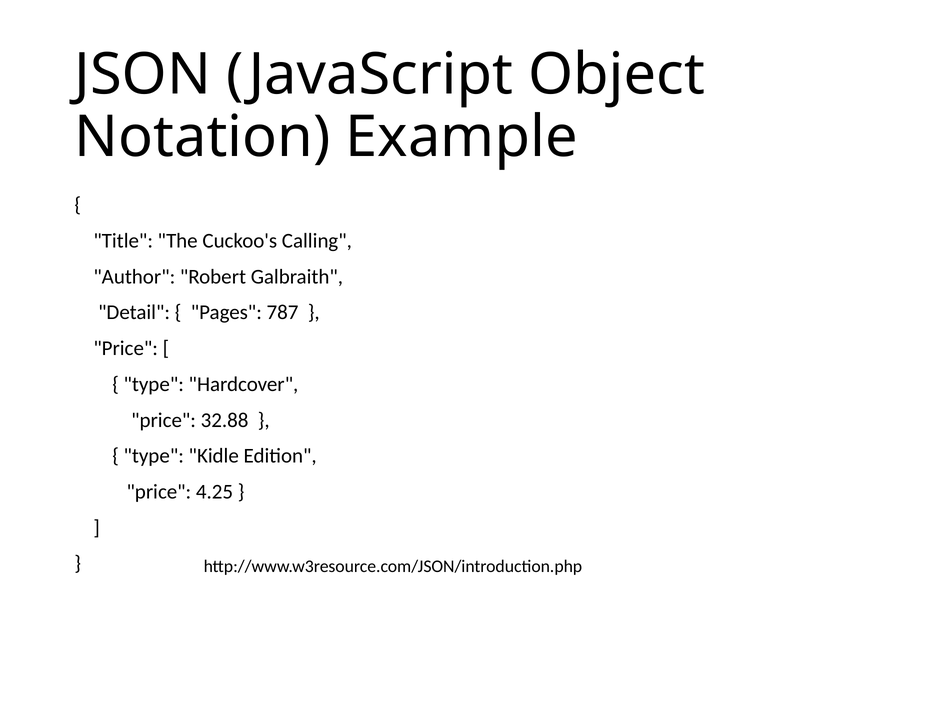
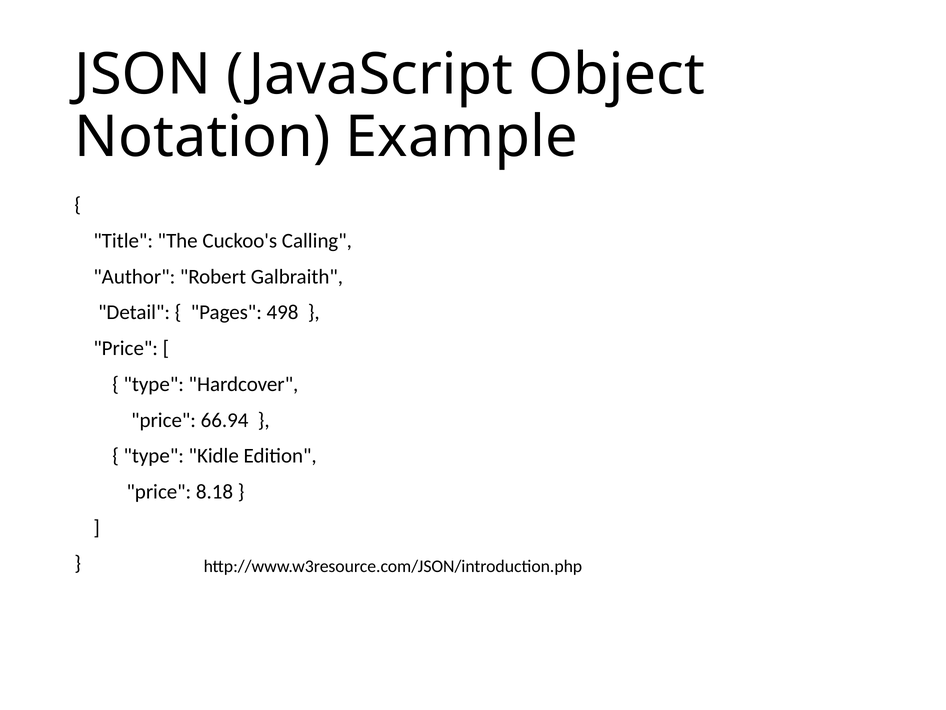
787: 787 -> 498
32.88: 32.88 -> 66.94
4.25: 4.25 -> 8.18
